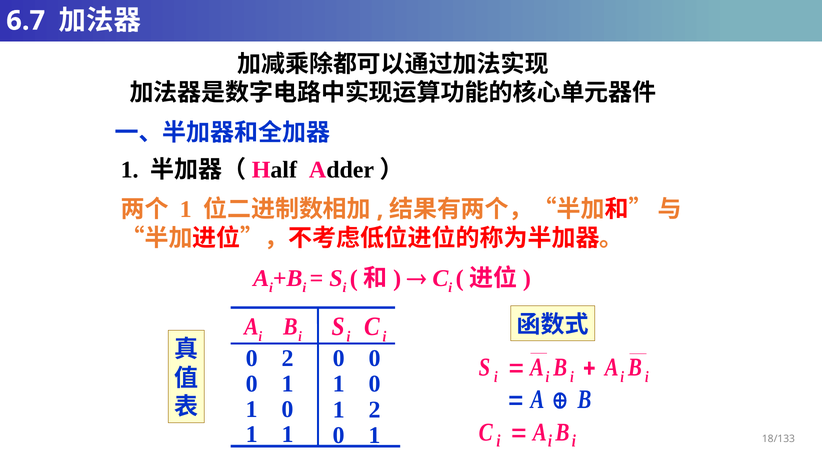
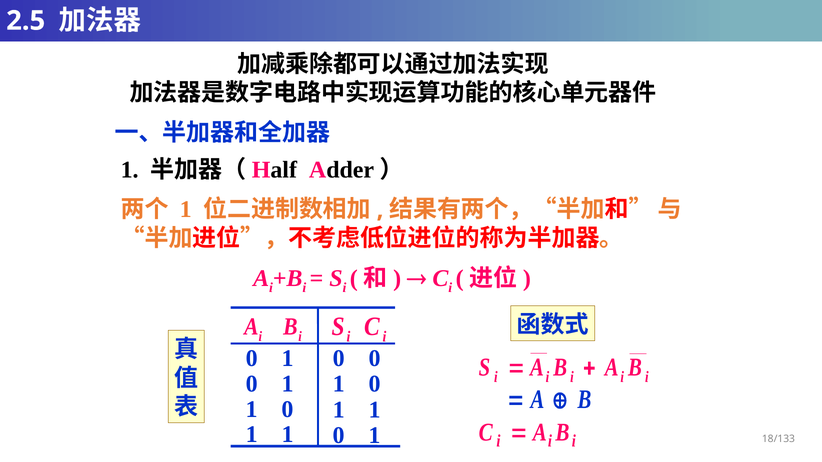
6.7: 6.7 -> 2.5
2 at (288, 359): 2 -> 1
2 at (375, 410): 2 -> 1
